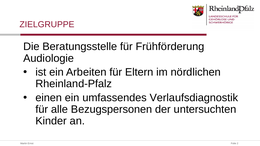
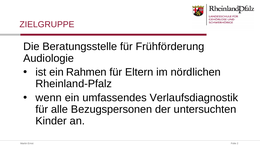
Arbeiten: Arbeiten -> Rahmen
einen: einen -> wenn
